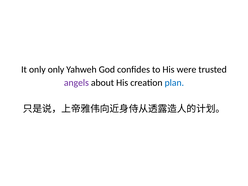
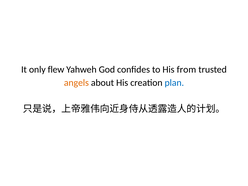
only only: only -> flew
were: were -> from
angels colour: purple -> orange
